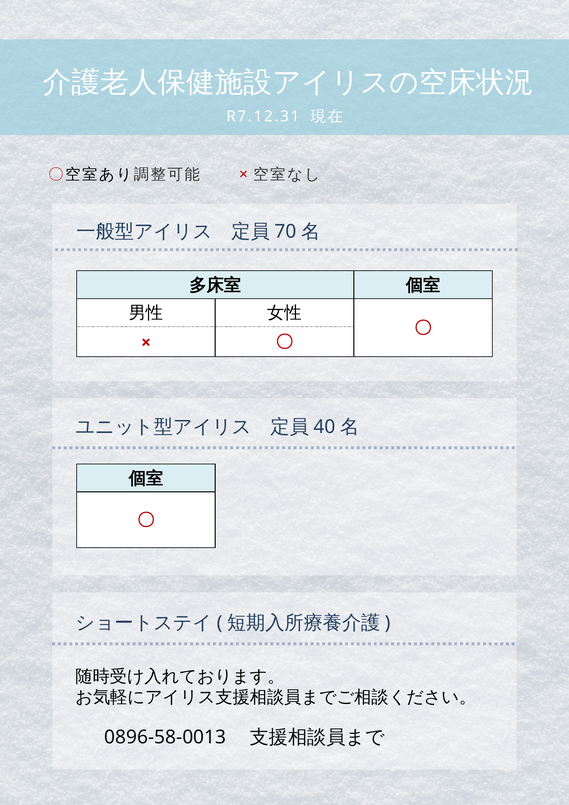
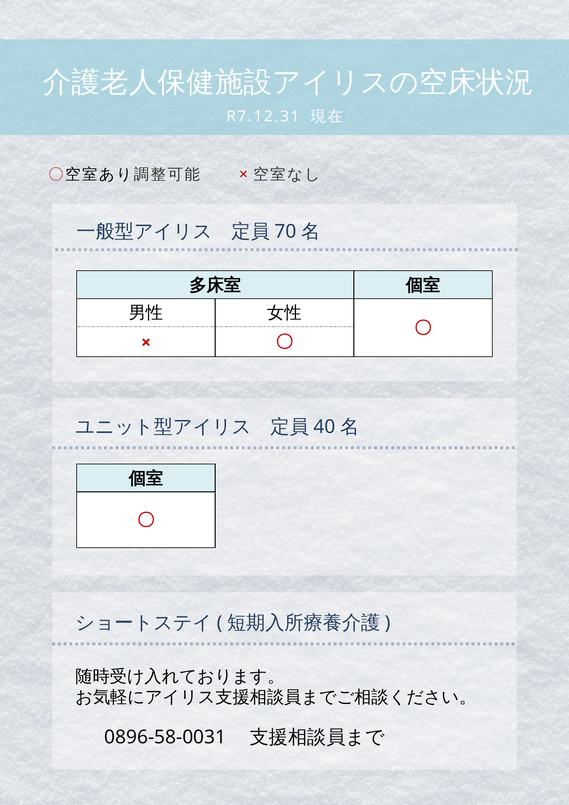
0896-58-0013: 0896-58-0013 -> 0896-58-0031
